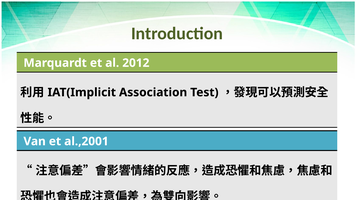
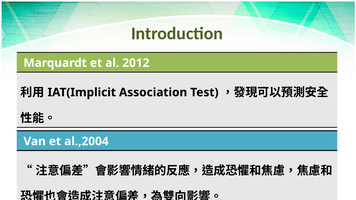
al.,2001: al.,2001 -> al.,2004
